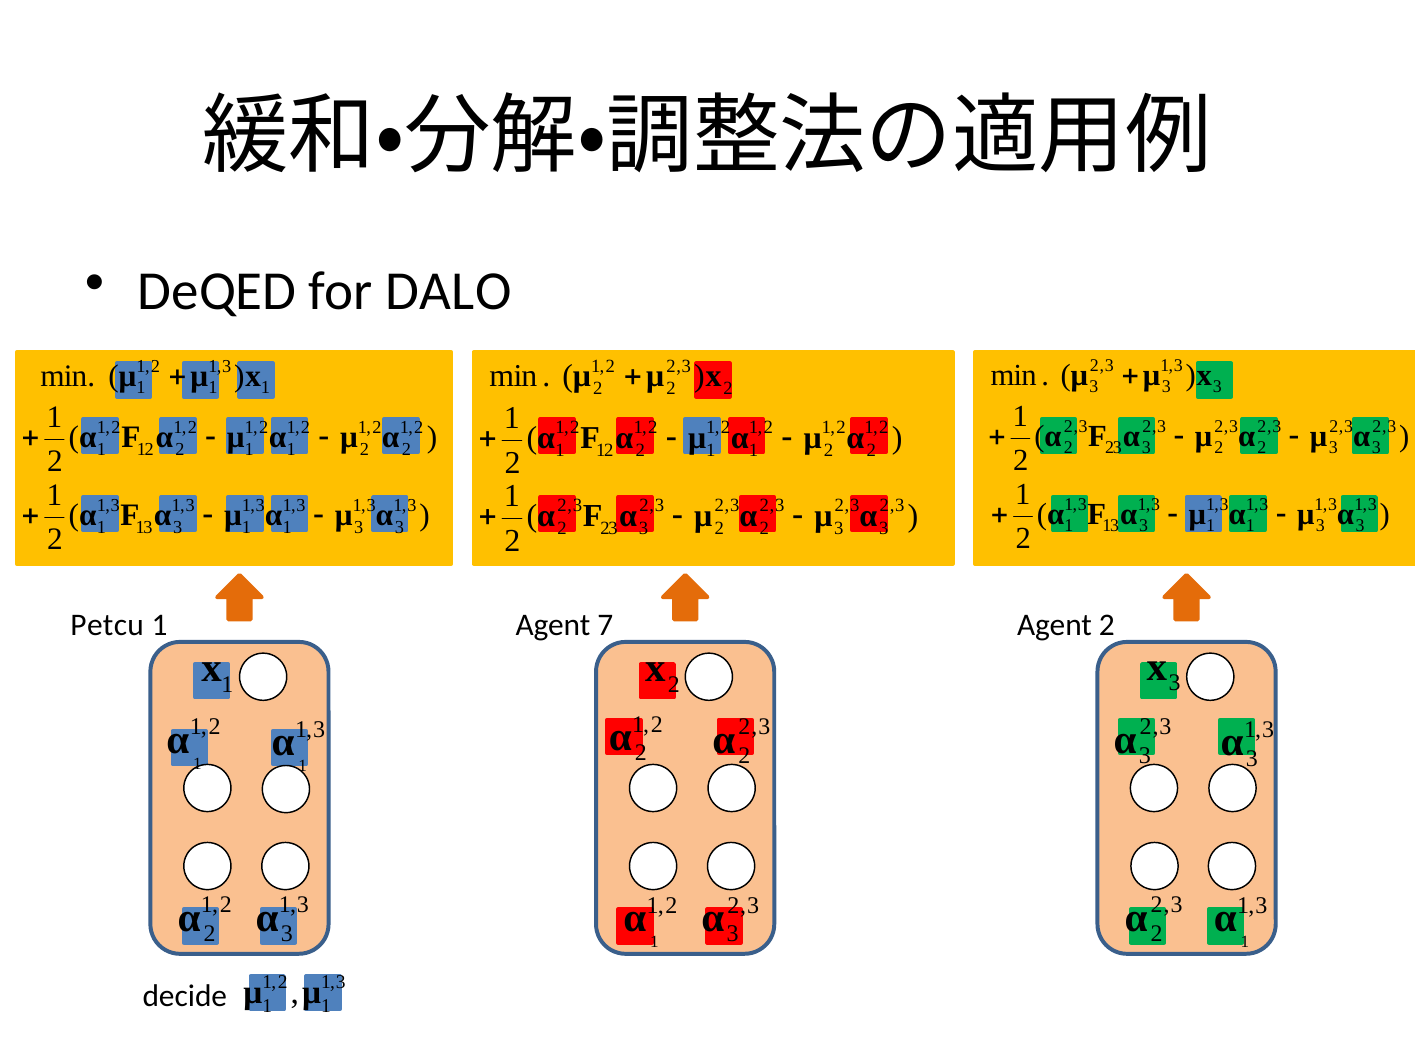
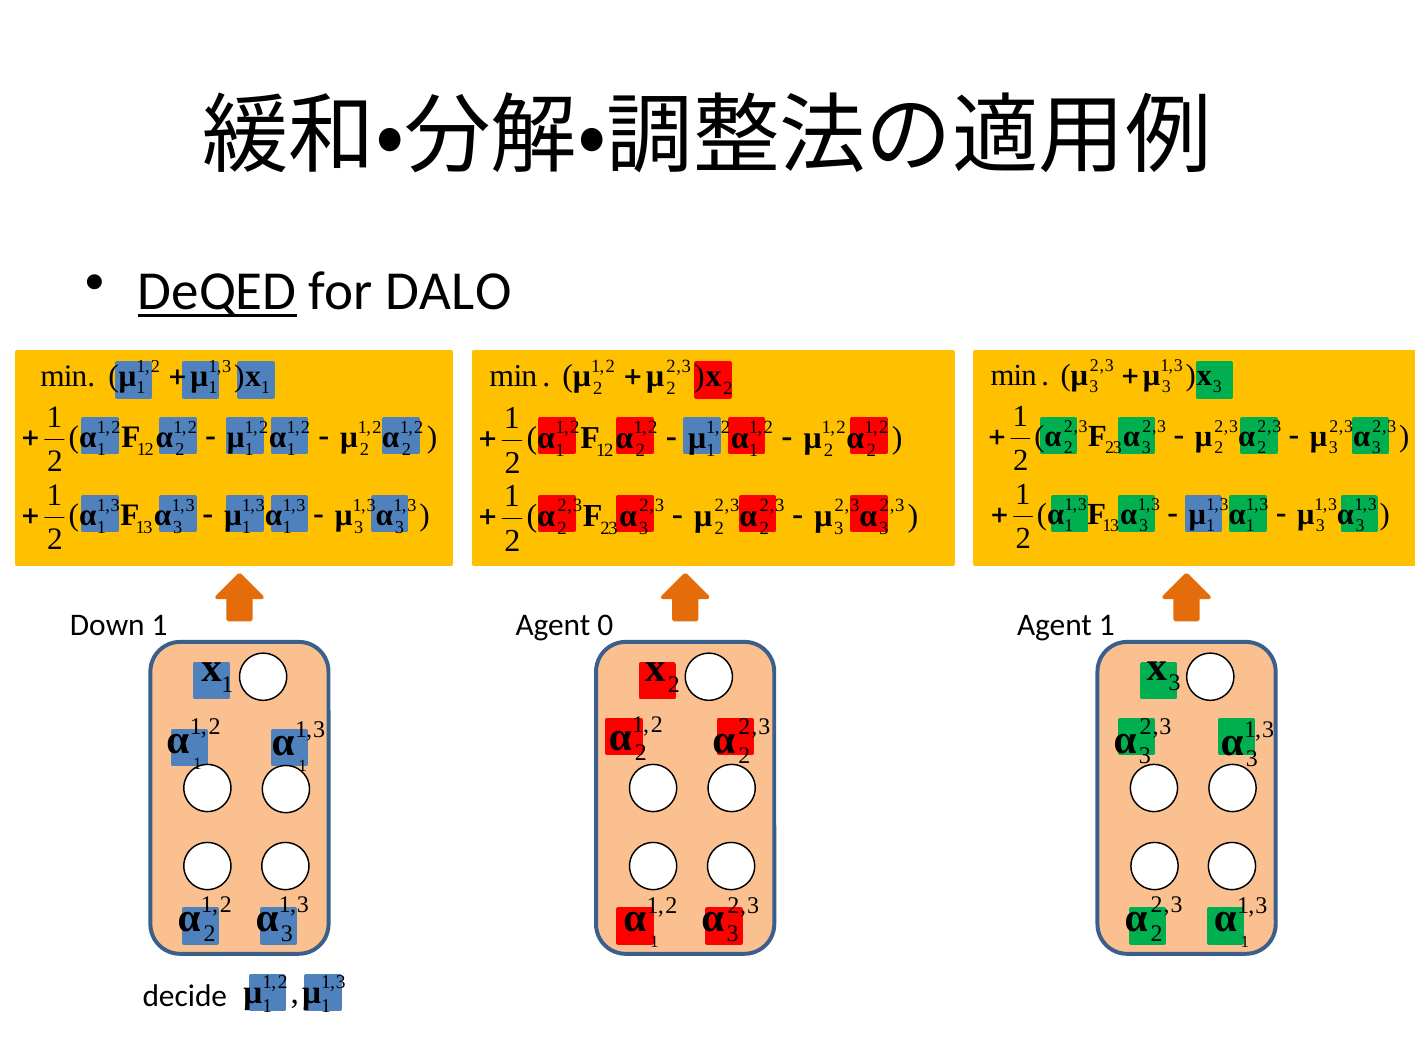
DeQED underline: none -> present
Petcu: Petcu -> Down
7: 7 -> 0
Agent 2: 2 -> 1
